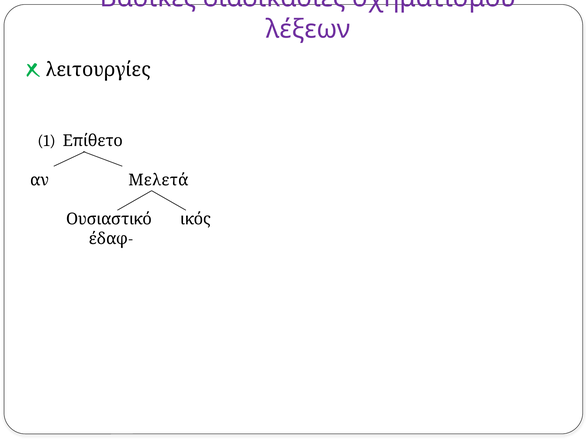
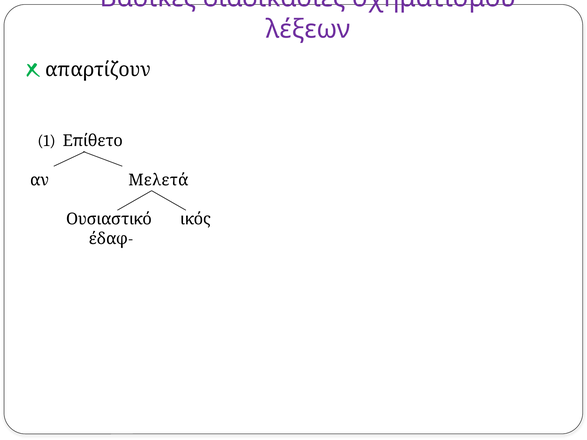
λειτουργίες: λειτουργίες -> απαρτίζουν
